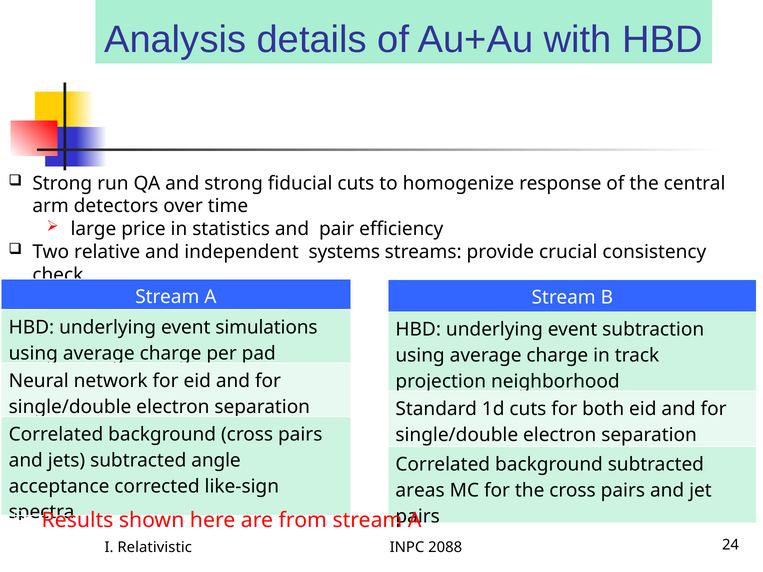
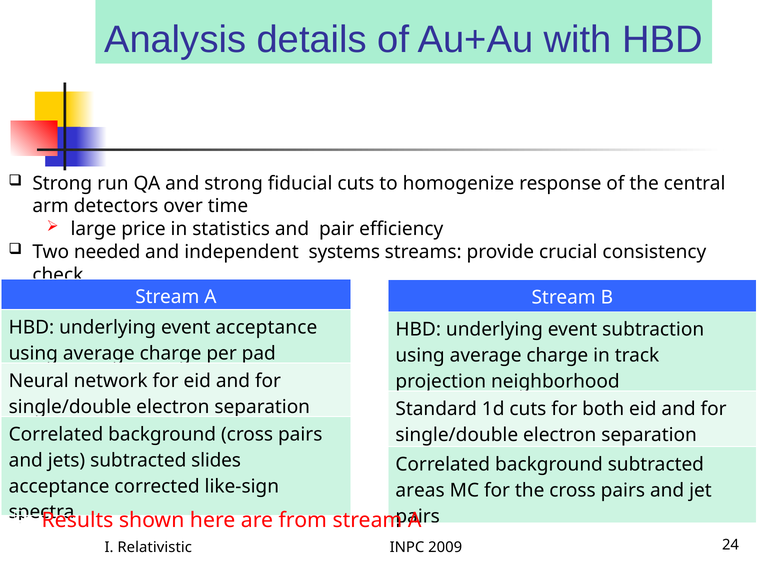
relative: relative -> needed
event simulations: simulations -> acceptance
angle: angle -> slides
2088: 2088 -> 2009
